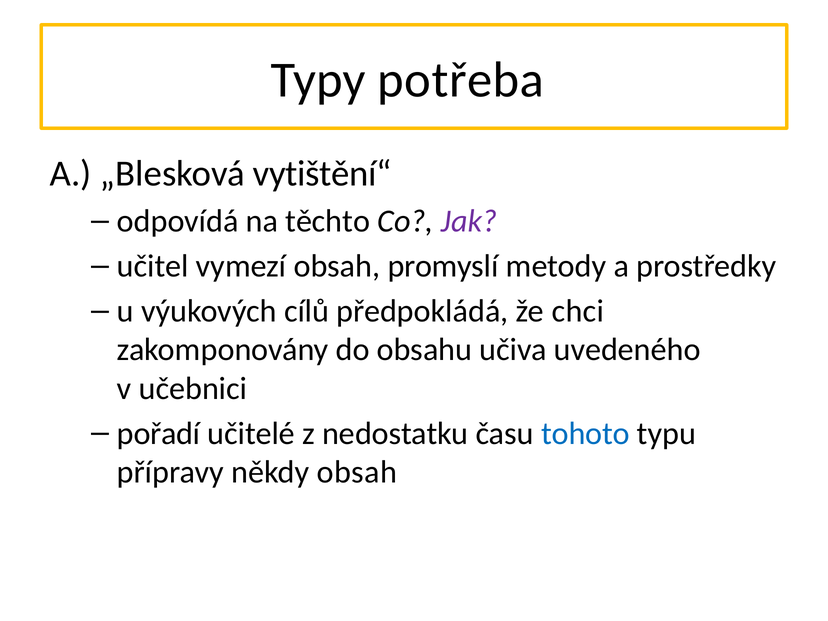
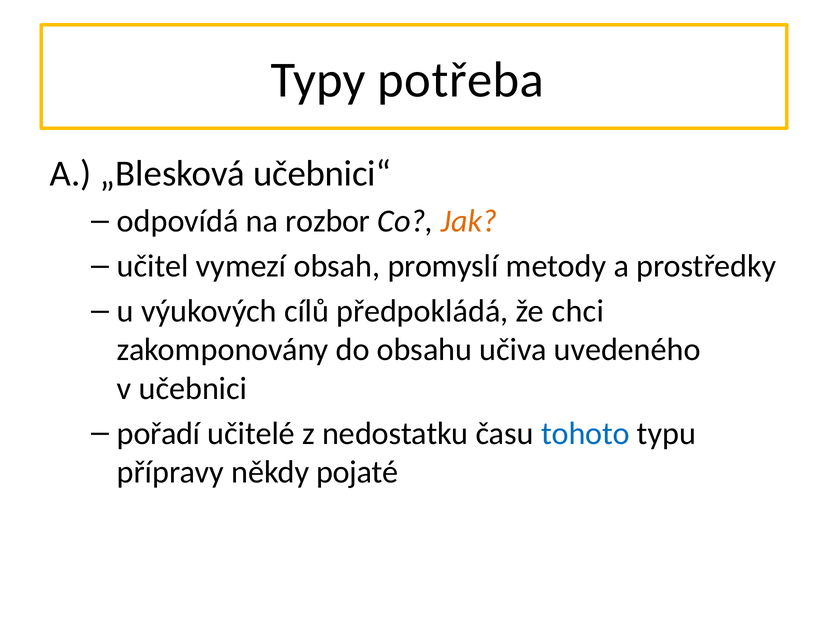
vytištění“: vytištění“ -> učebnici“
těchto: těchto -> rozbor
Jak colour: purple -> orange
někdy obsah: obsah -> pojaté
